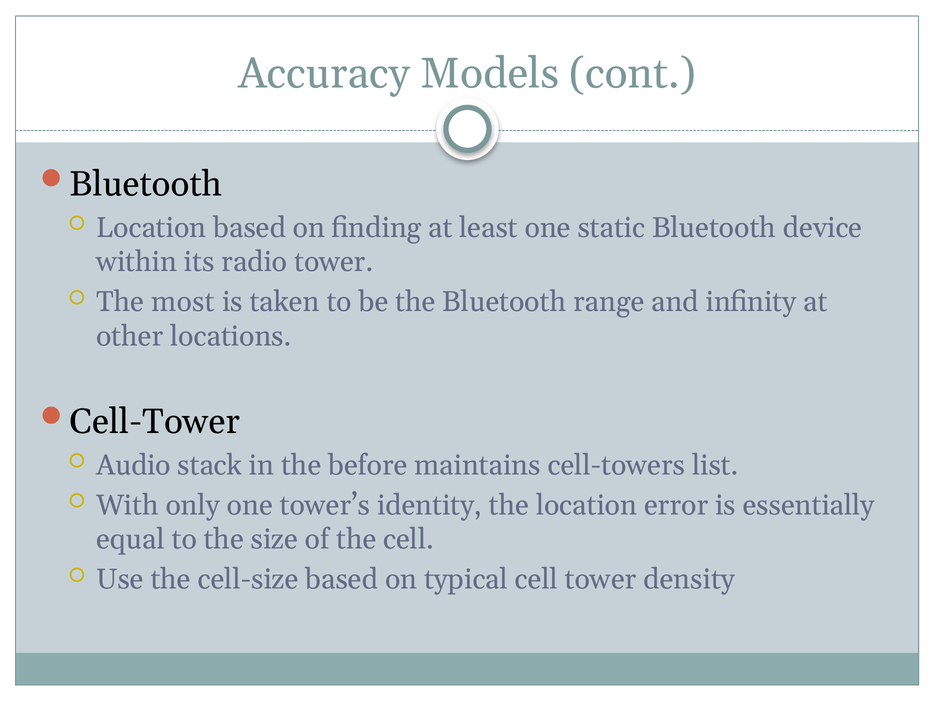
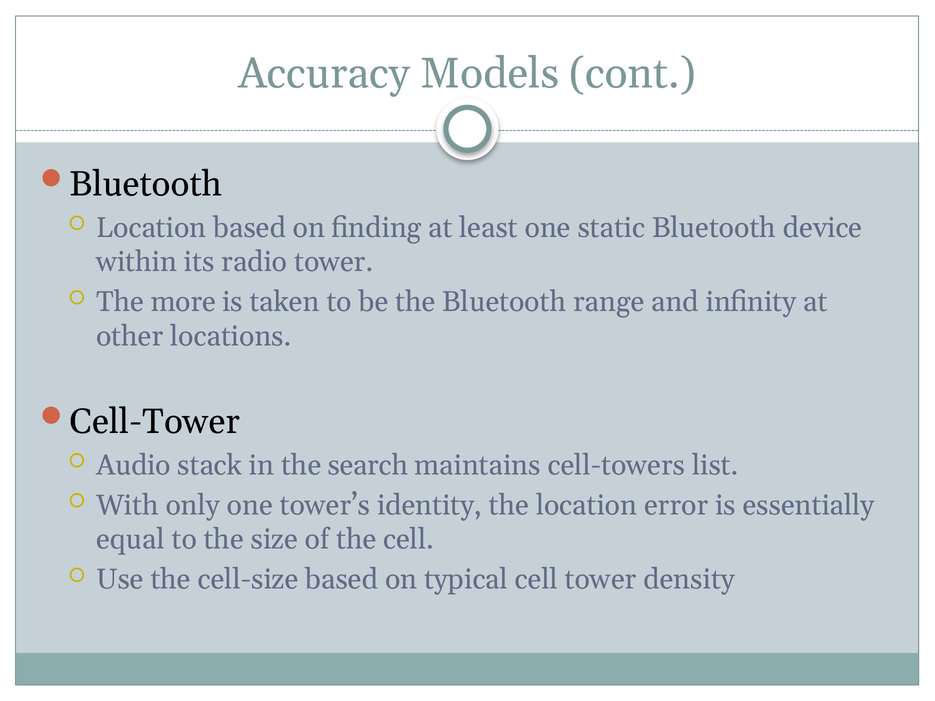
most: most -> more
before: before -> search
